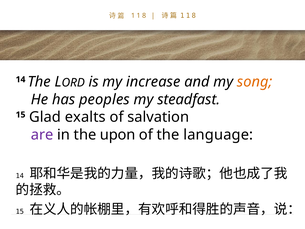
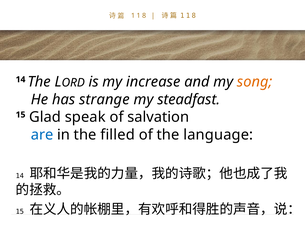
peoples: peoples -> strange
exalts: exalts -> speak
are colour: purple -> blue
upon: upon -> filled
